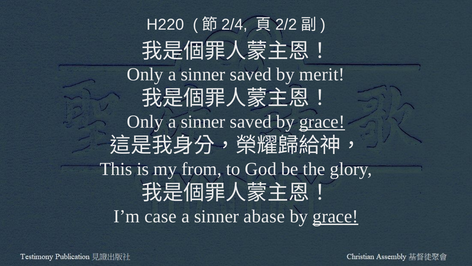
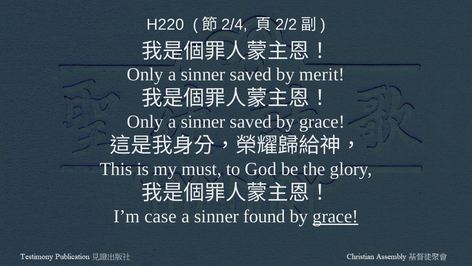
grace at (322, 122) underline: present -> none
from: from -> must
abase: abase -> found
